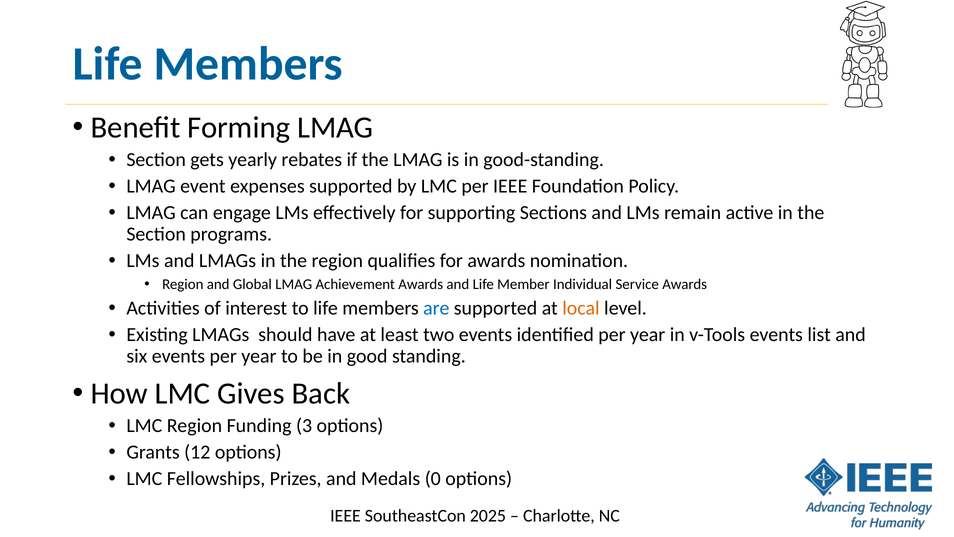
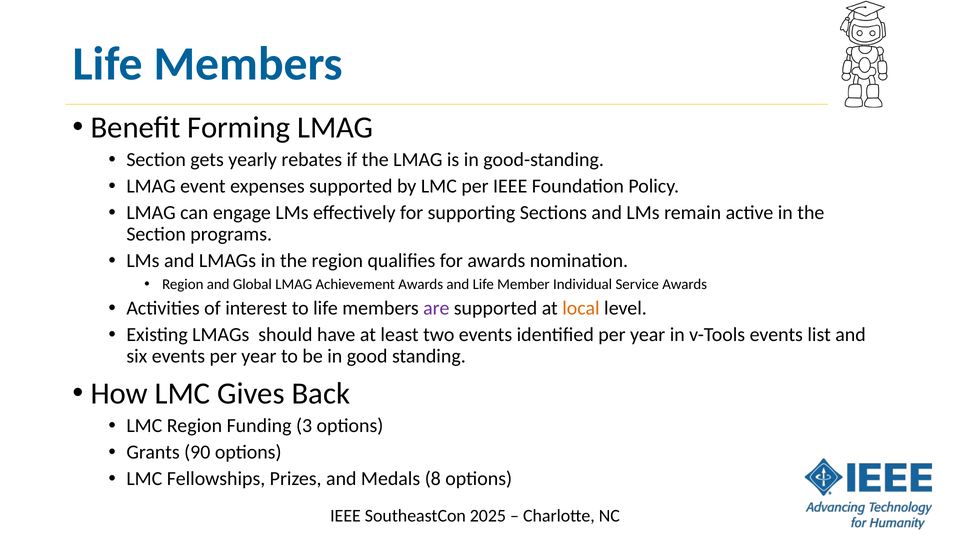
are colour: blue -> purple
12: 12 -> 90
0: 0 -> 8
